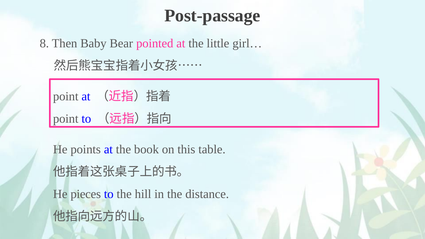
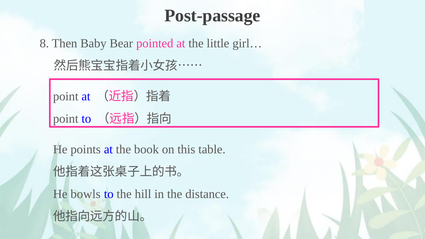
pieces: pieces -> bowls
